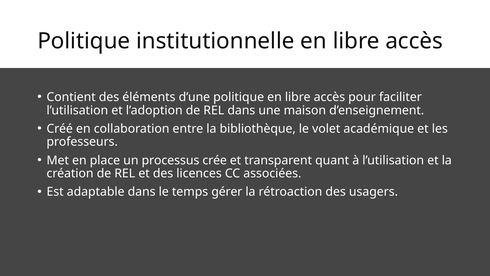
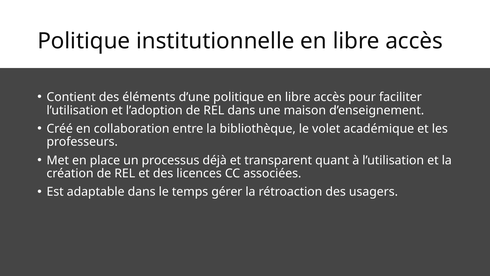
crée: crée -> déjà
